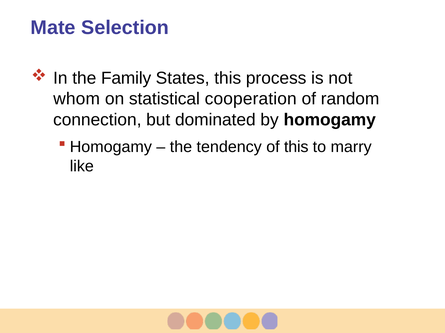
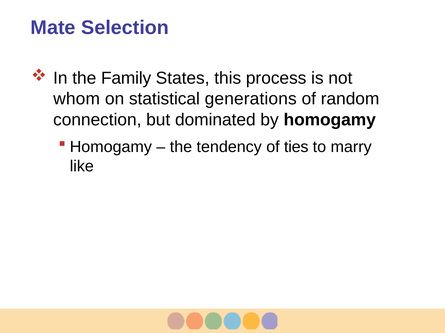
cooperation: cooperation -> generations
of this: this -> ties
